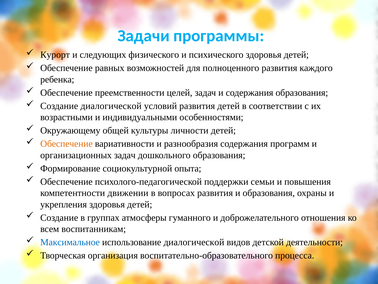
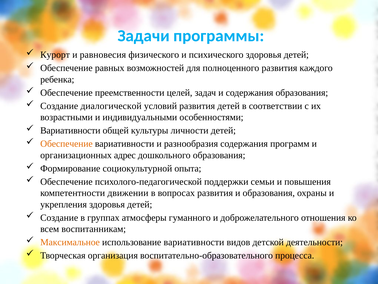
следующих: следующих -> равновесия
Окружающему at (70, 130): Окружающему -> Вариативности
организационных задач: задач -> адрес
Максимальное colour: blue -> orange
использование диалогической: диалогической -> вариативности
